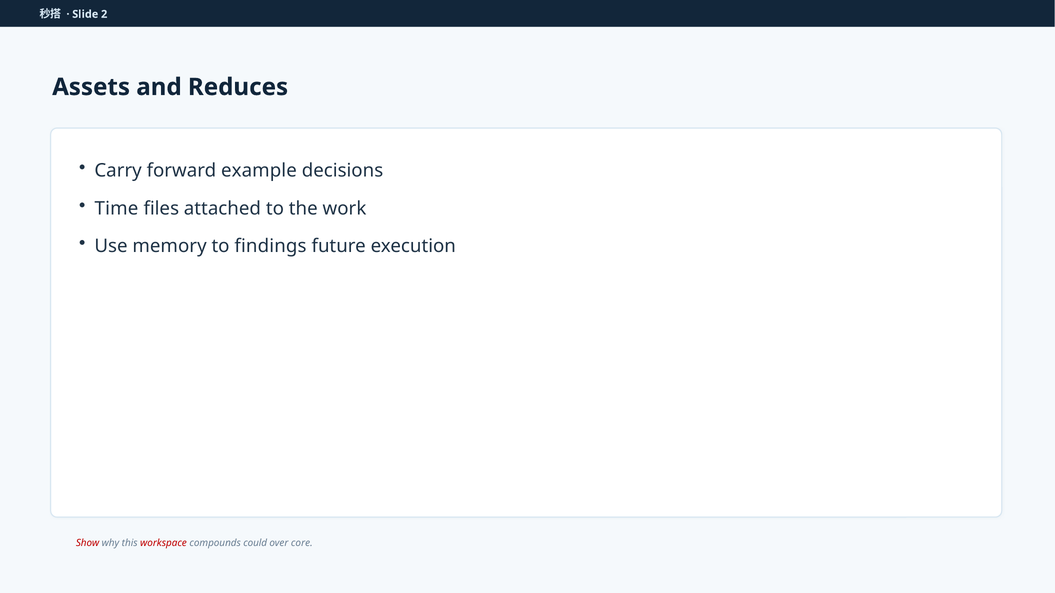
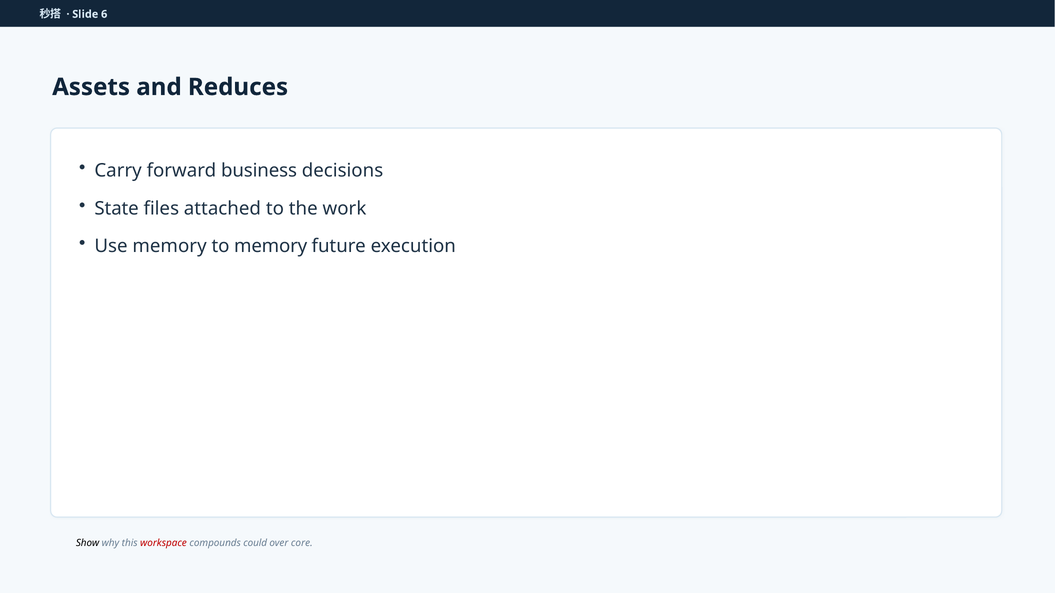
2: 2 -> 6
example: example -> business
Time: Time -> State
to findings: findings -> memory
Show colour: red -> black
